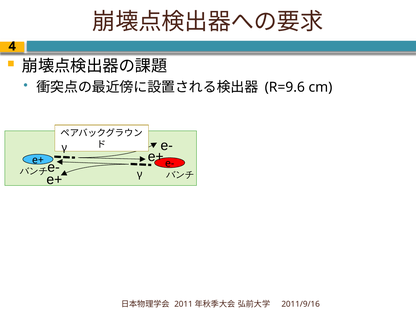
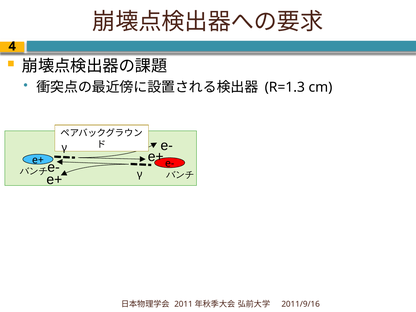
R=9.6: R=9.6 -> R=1.3
